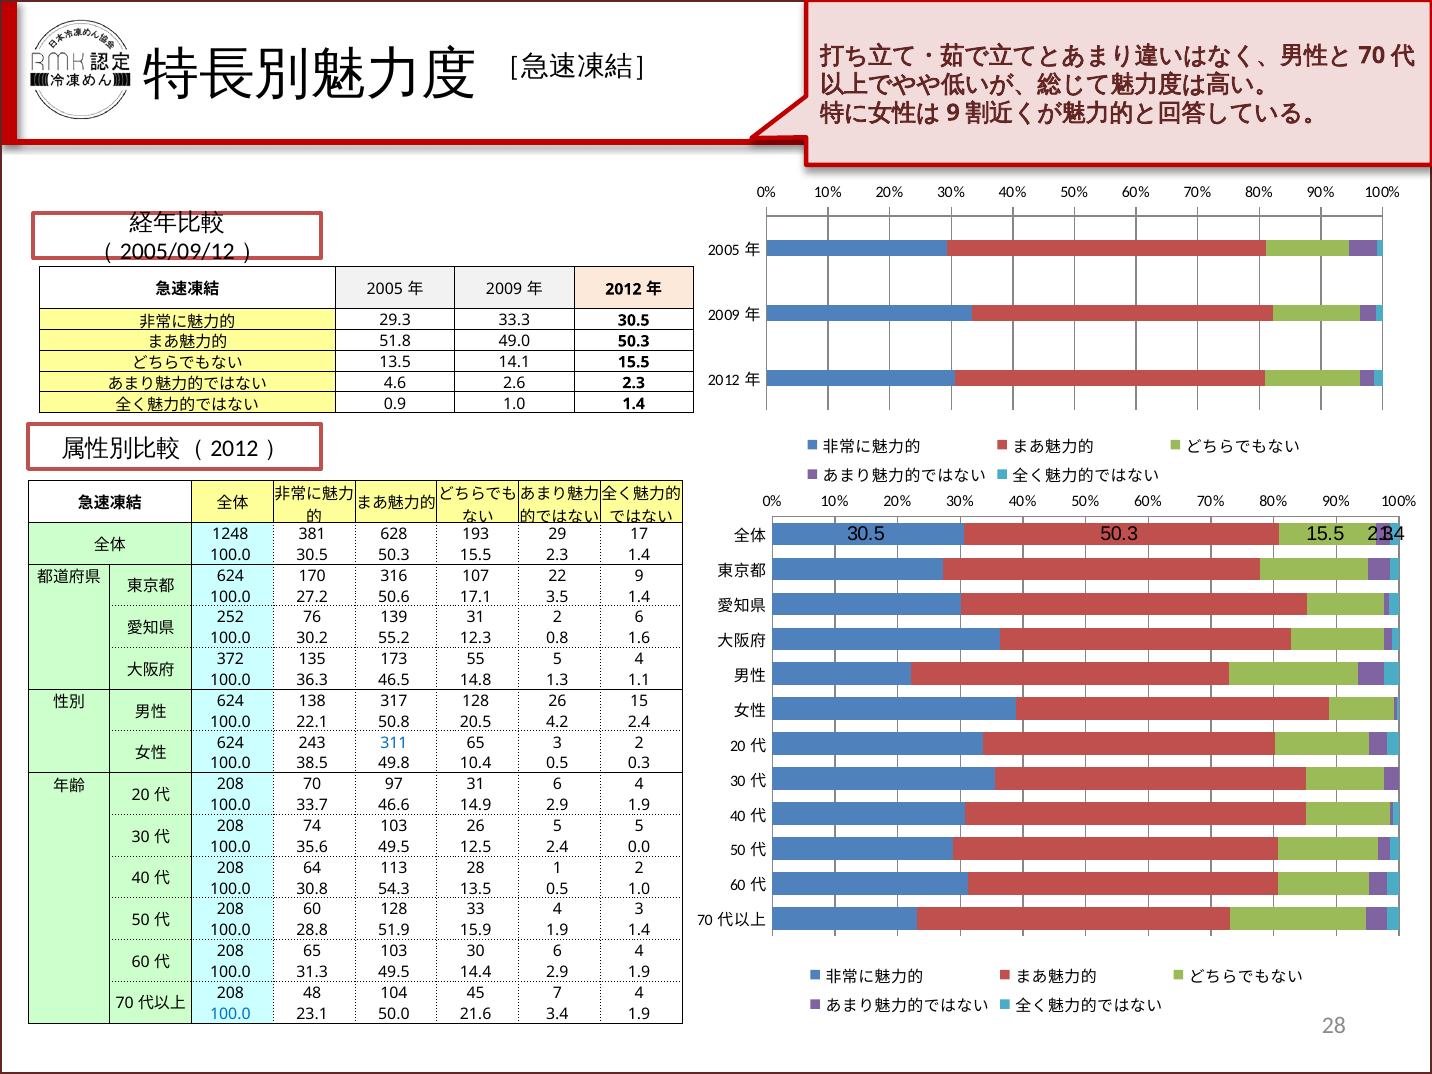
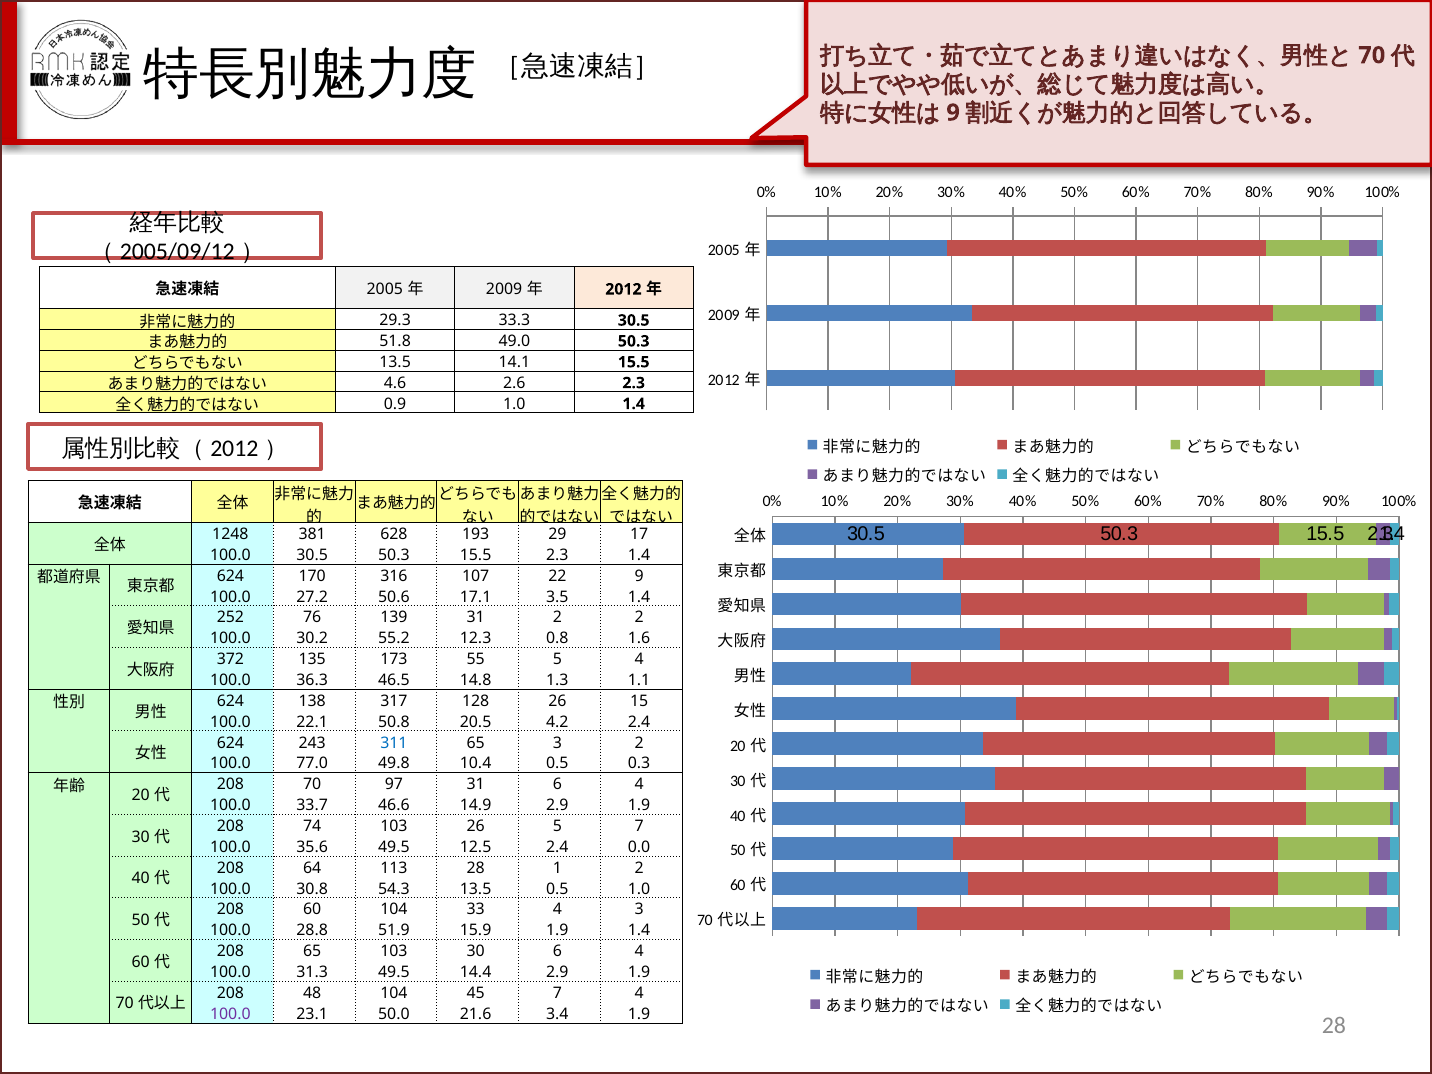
2 6: 6 -> 2
38.5: 38.5 -> 77.0
5 5: 5 -> 7
60 128: 128 -> 104
100.0 at (230, 1014) colour: blue -> purple
